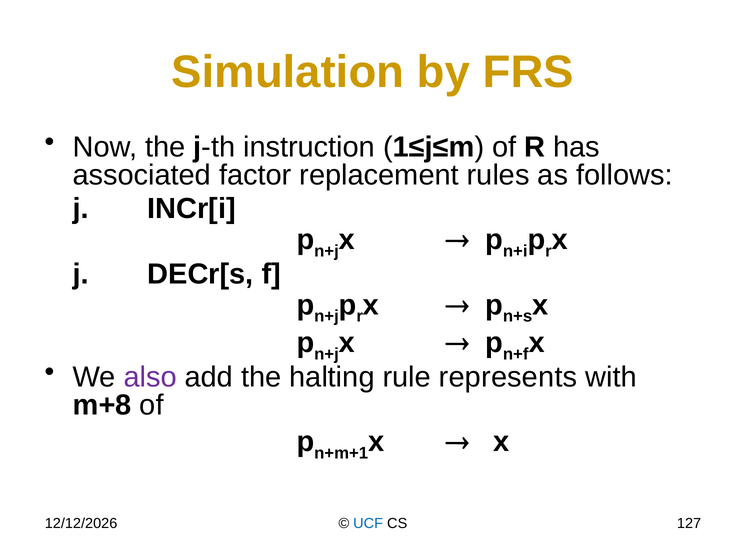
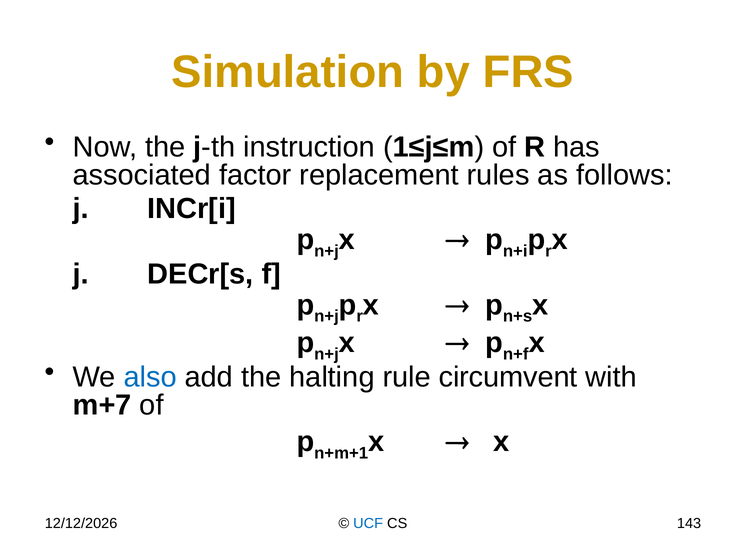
also colour: purple -> blue
represents: represents -> circumvent
m+8: m+8 -> m+7
127: 127 -> 143
